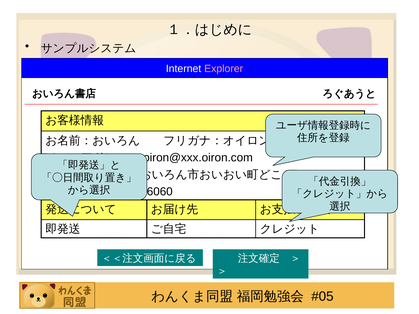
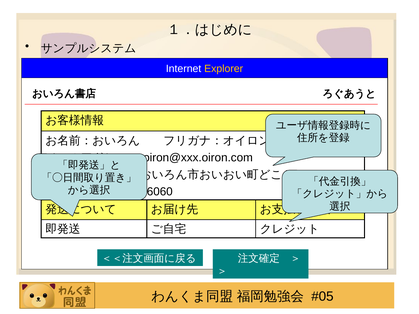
Explorer colour: pink -> yellow
